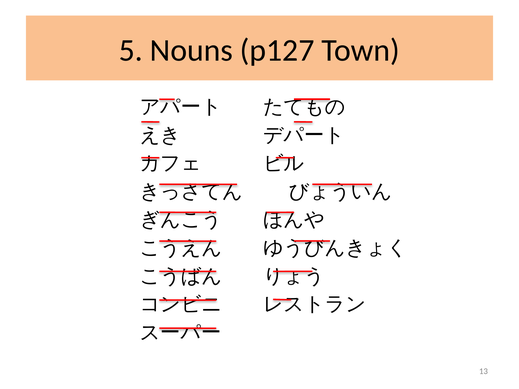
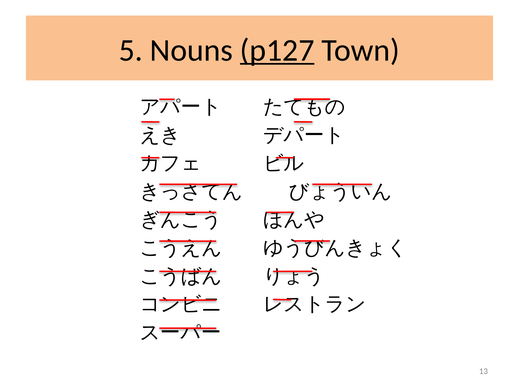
p127 underline: none -> present
